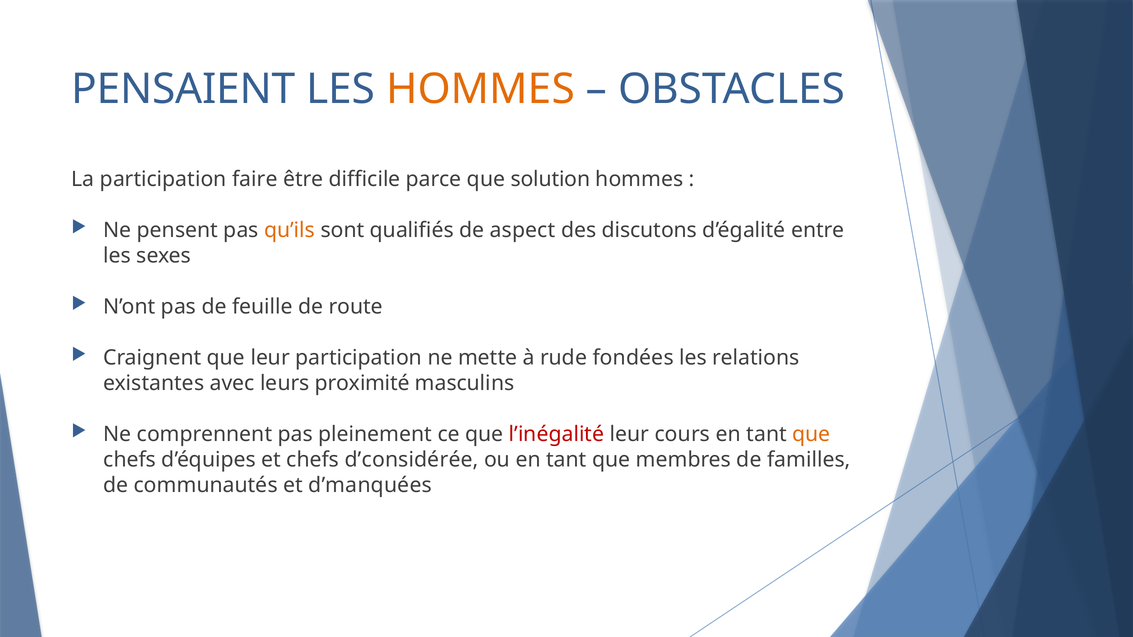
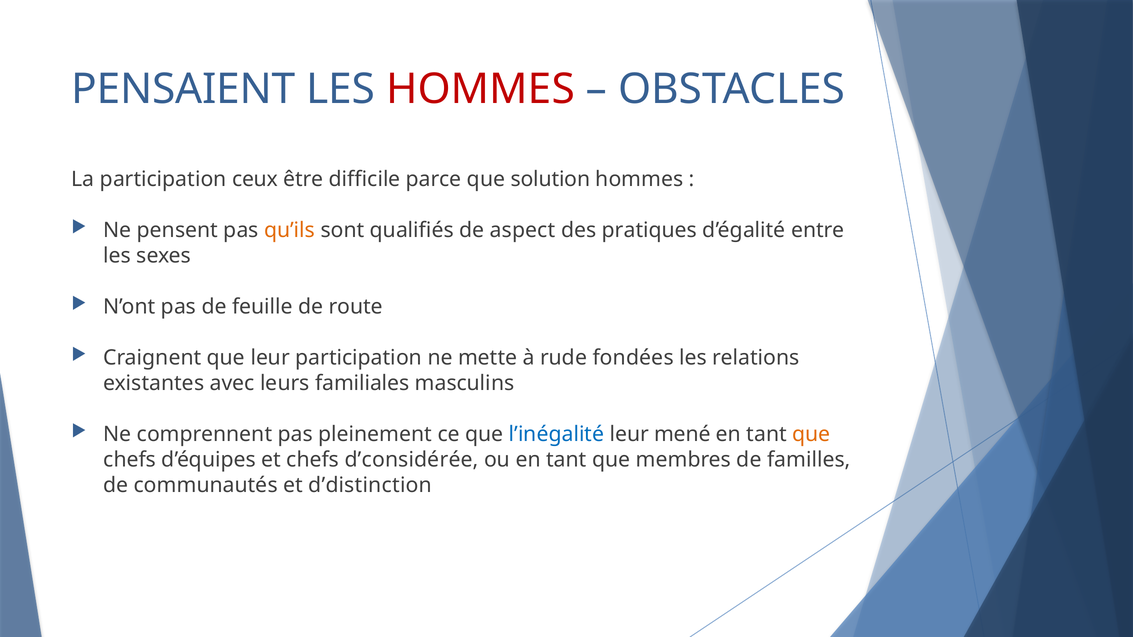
HOMMES at (481, 89) colour: orange -> red
faire: faire -> ceux
discutons: discutons -> pratiques
proximité: proximité -> familiales
l’inégalité colour: red -> blue
cours: cours -> mené
d’manquées: d’manquées -> d’distinction
